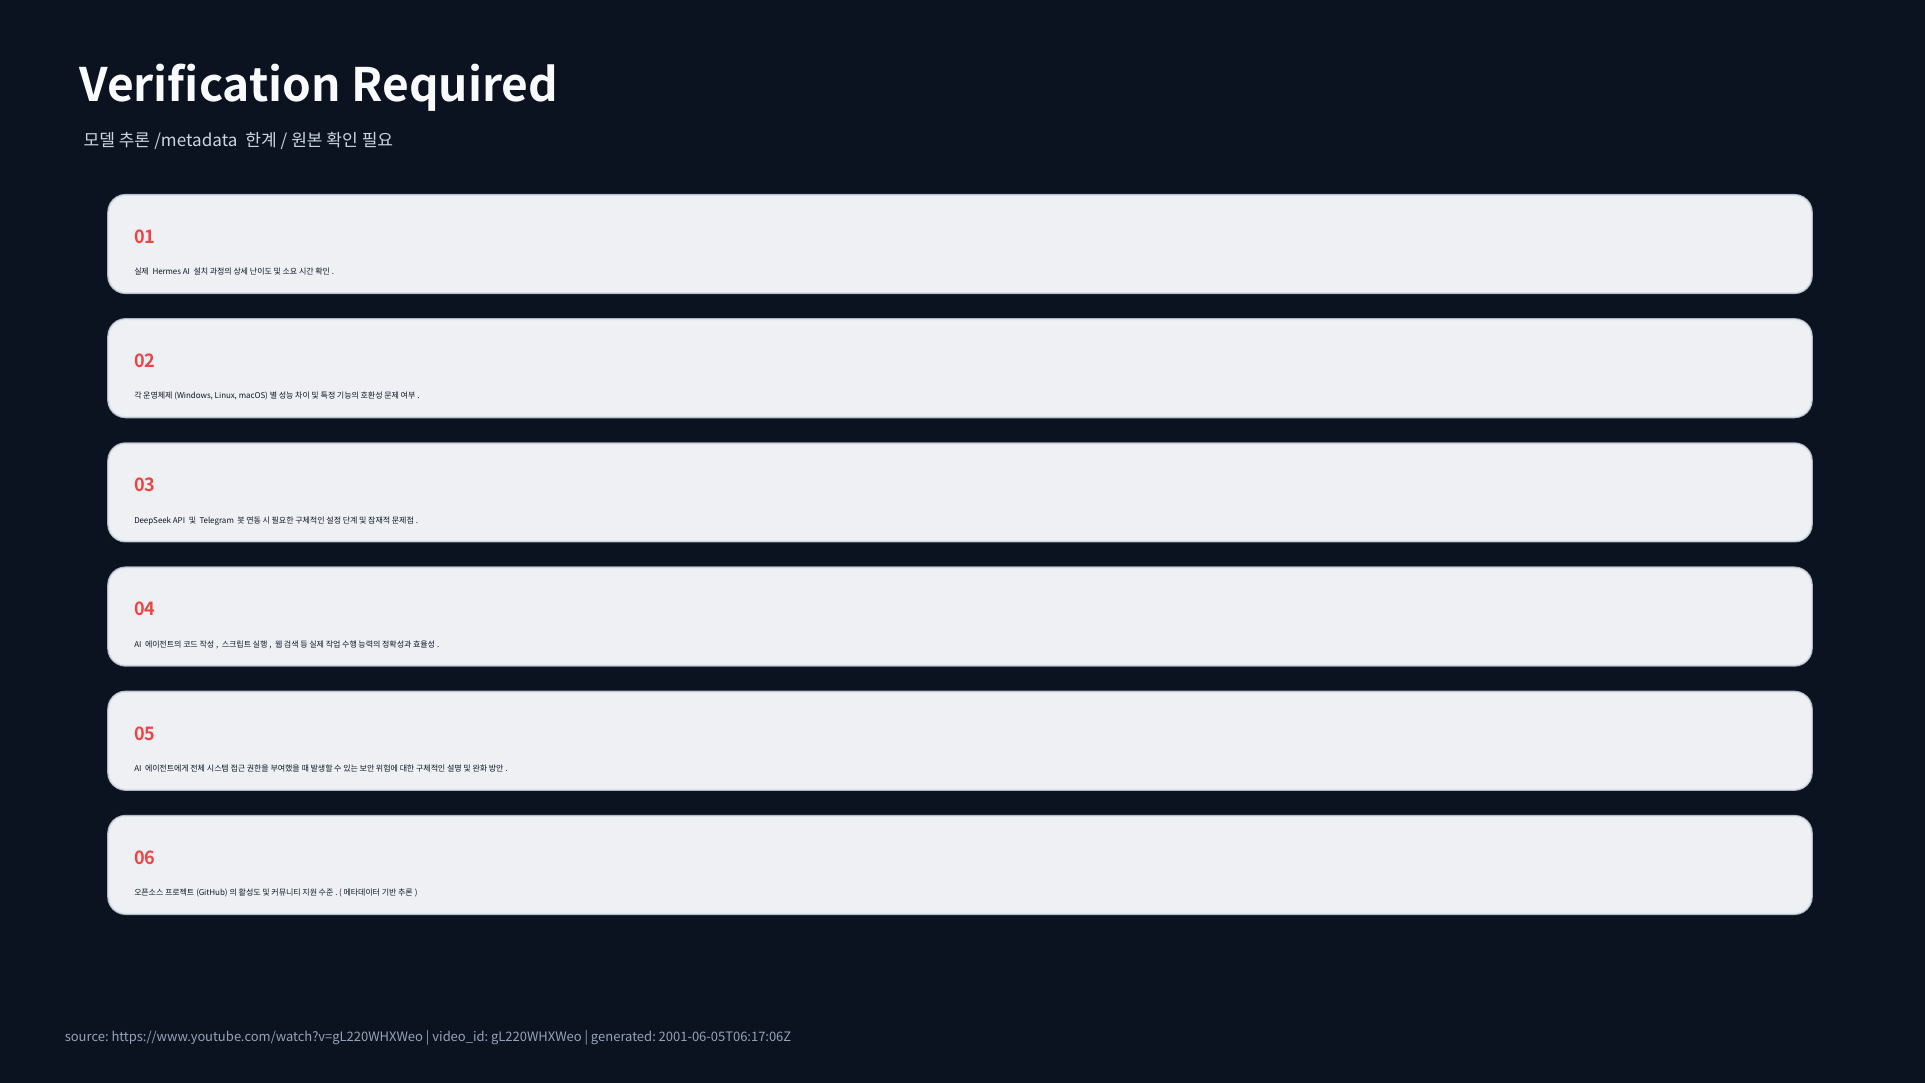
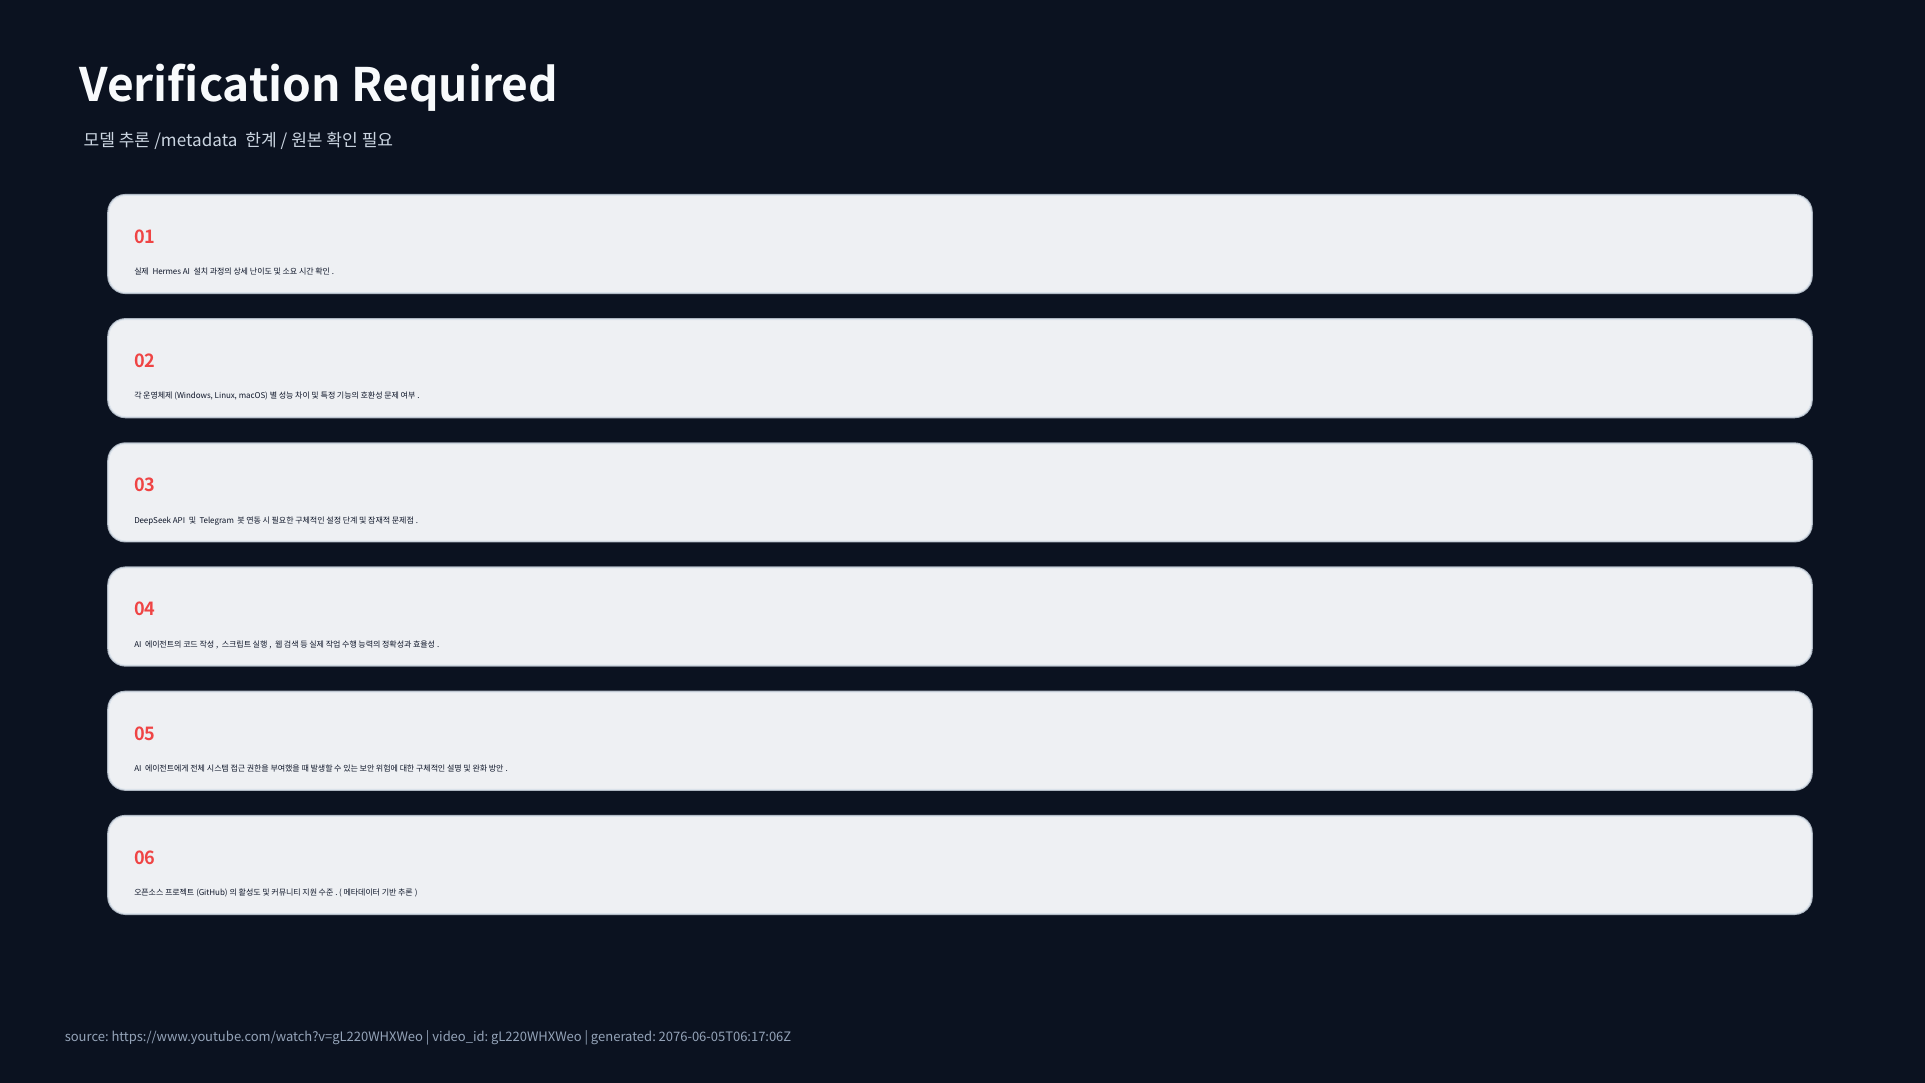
2001-06-05T06:17:06Z: 2001-06-05T06:17:06Z -> 2076-06-05T06:17:06Z
